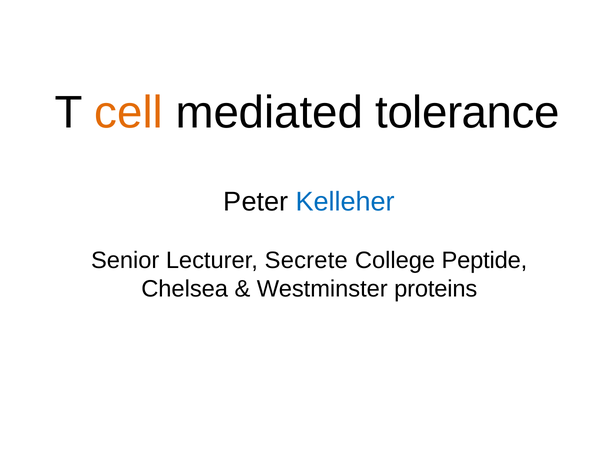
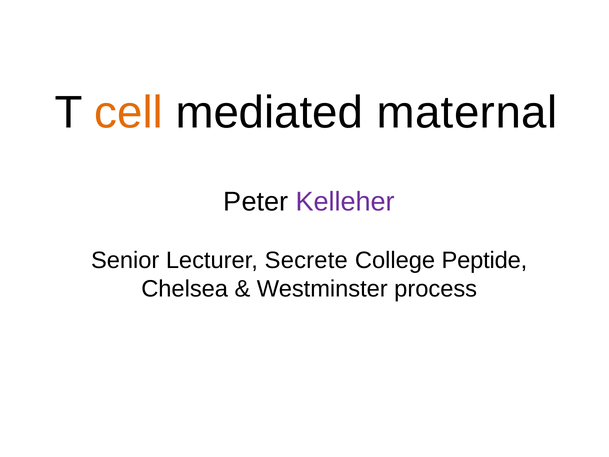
tolerance: tolerance -> maternal
Kelleher colour: blue -> purple
proteins: proteins -> process
